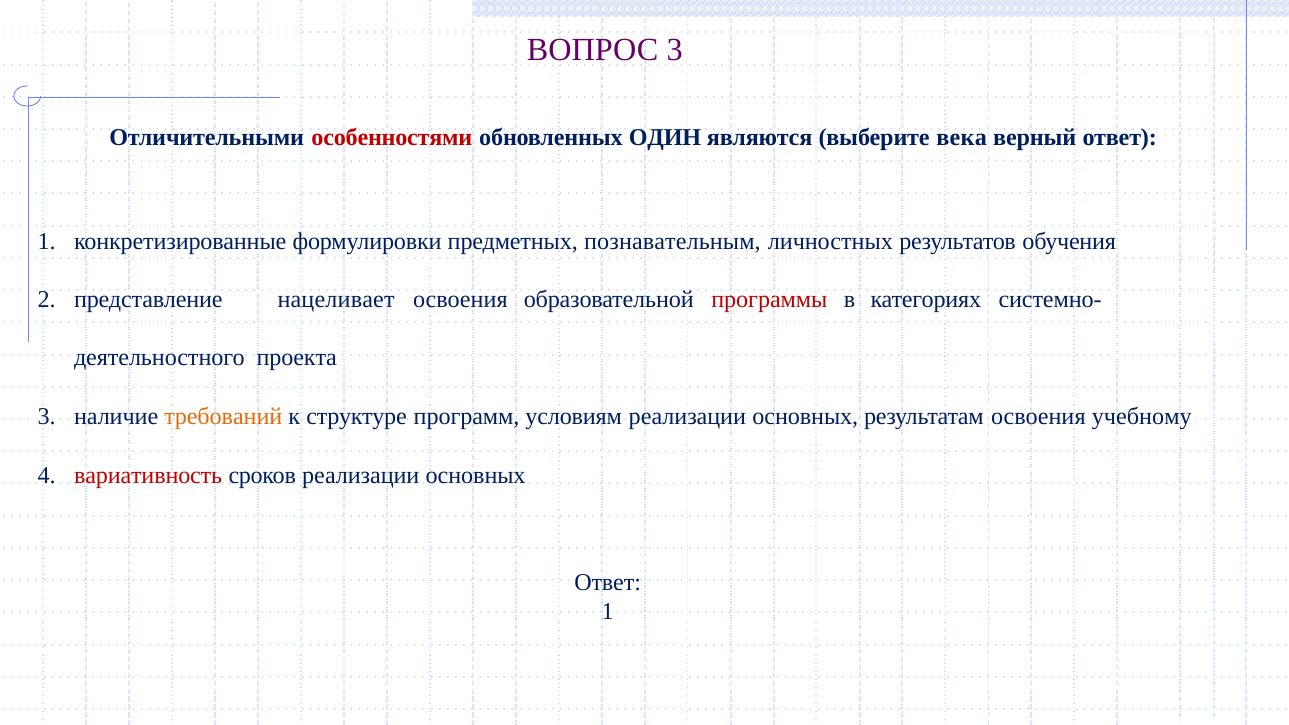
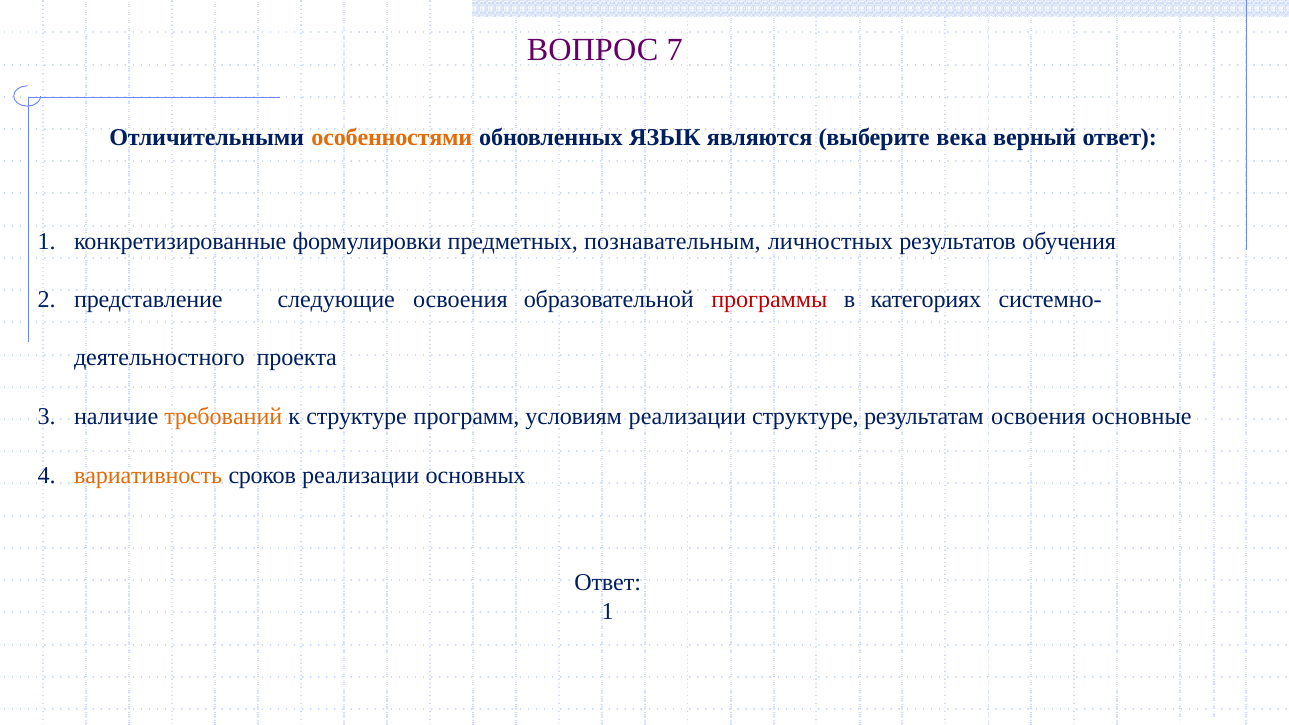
ВОПРОС 3: 3 -> 7
особенностями colour: red -> orange
ОДИН: ОДИН -> ЯЗЫК
нацеливает: нацеливает -> следующие
условиям реализации основных: основных -> структуре
учебному: учебному -> основные
вариативность colour: red -> orange
